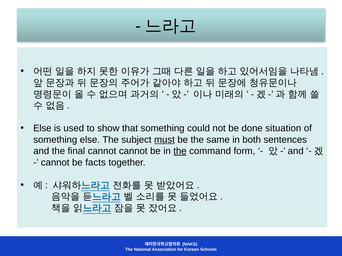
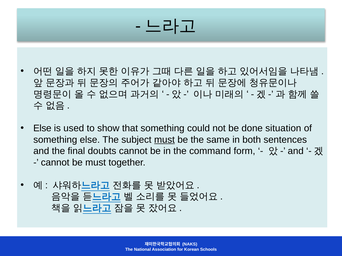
final cannot: cannot -> doubts
the at (180, 151) underline: present -> none
be facts: facts -> must
